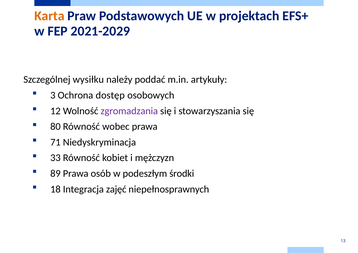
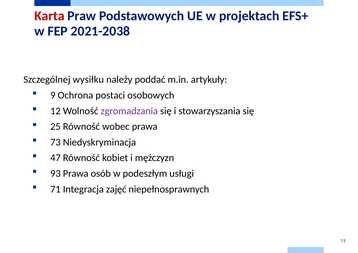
Karta colour: orange -> red
2021-2029: 2021-2029 -> 2021-2038
3: 3 -> 9
dostęp: dostęp -> postaci
80: 80 -> 25
71: 71 -> 73
33: 33 -> 47
89: 89 -> 93
środki: środki -> usługi
18: 18 -> 71
